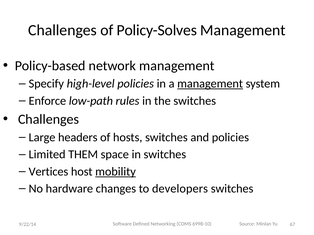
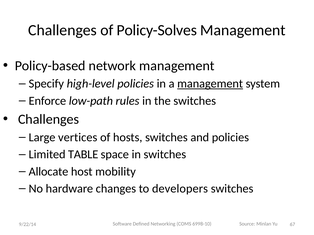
headers: headers -> vertices
THEM: THEM -> TABLE
Vertices: Vertices -> Allocate
mobility underline: present -> none
